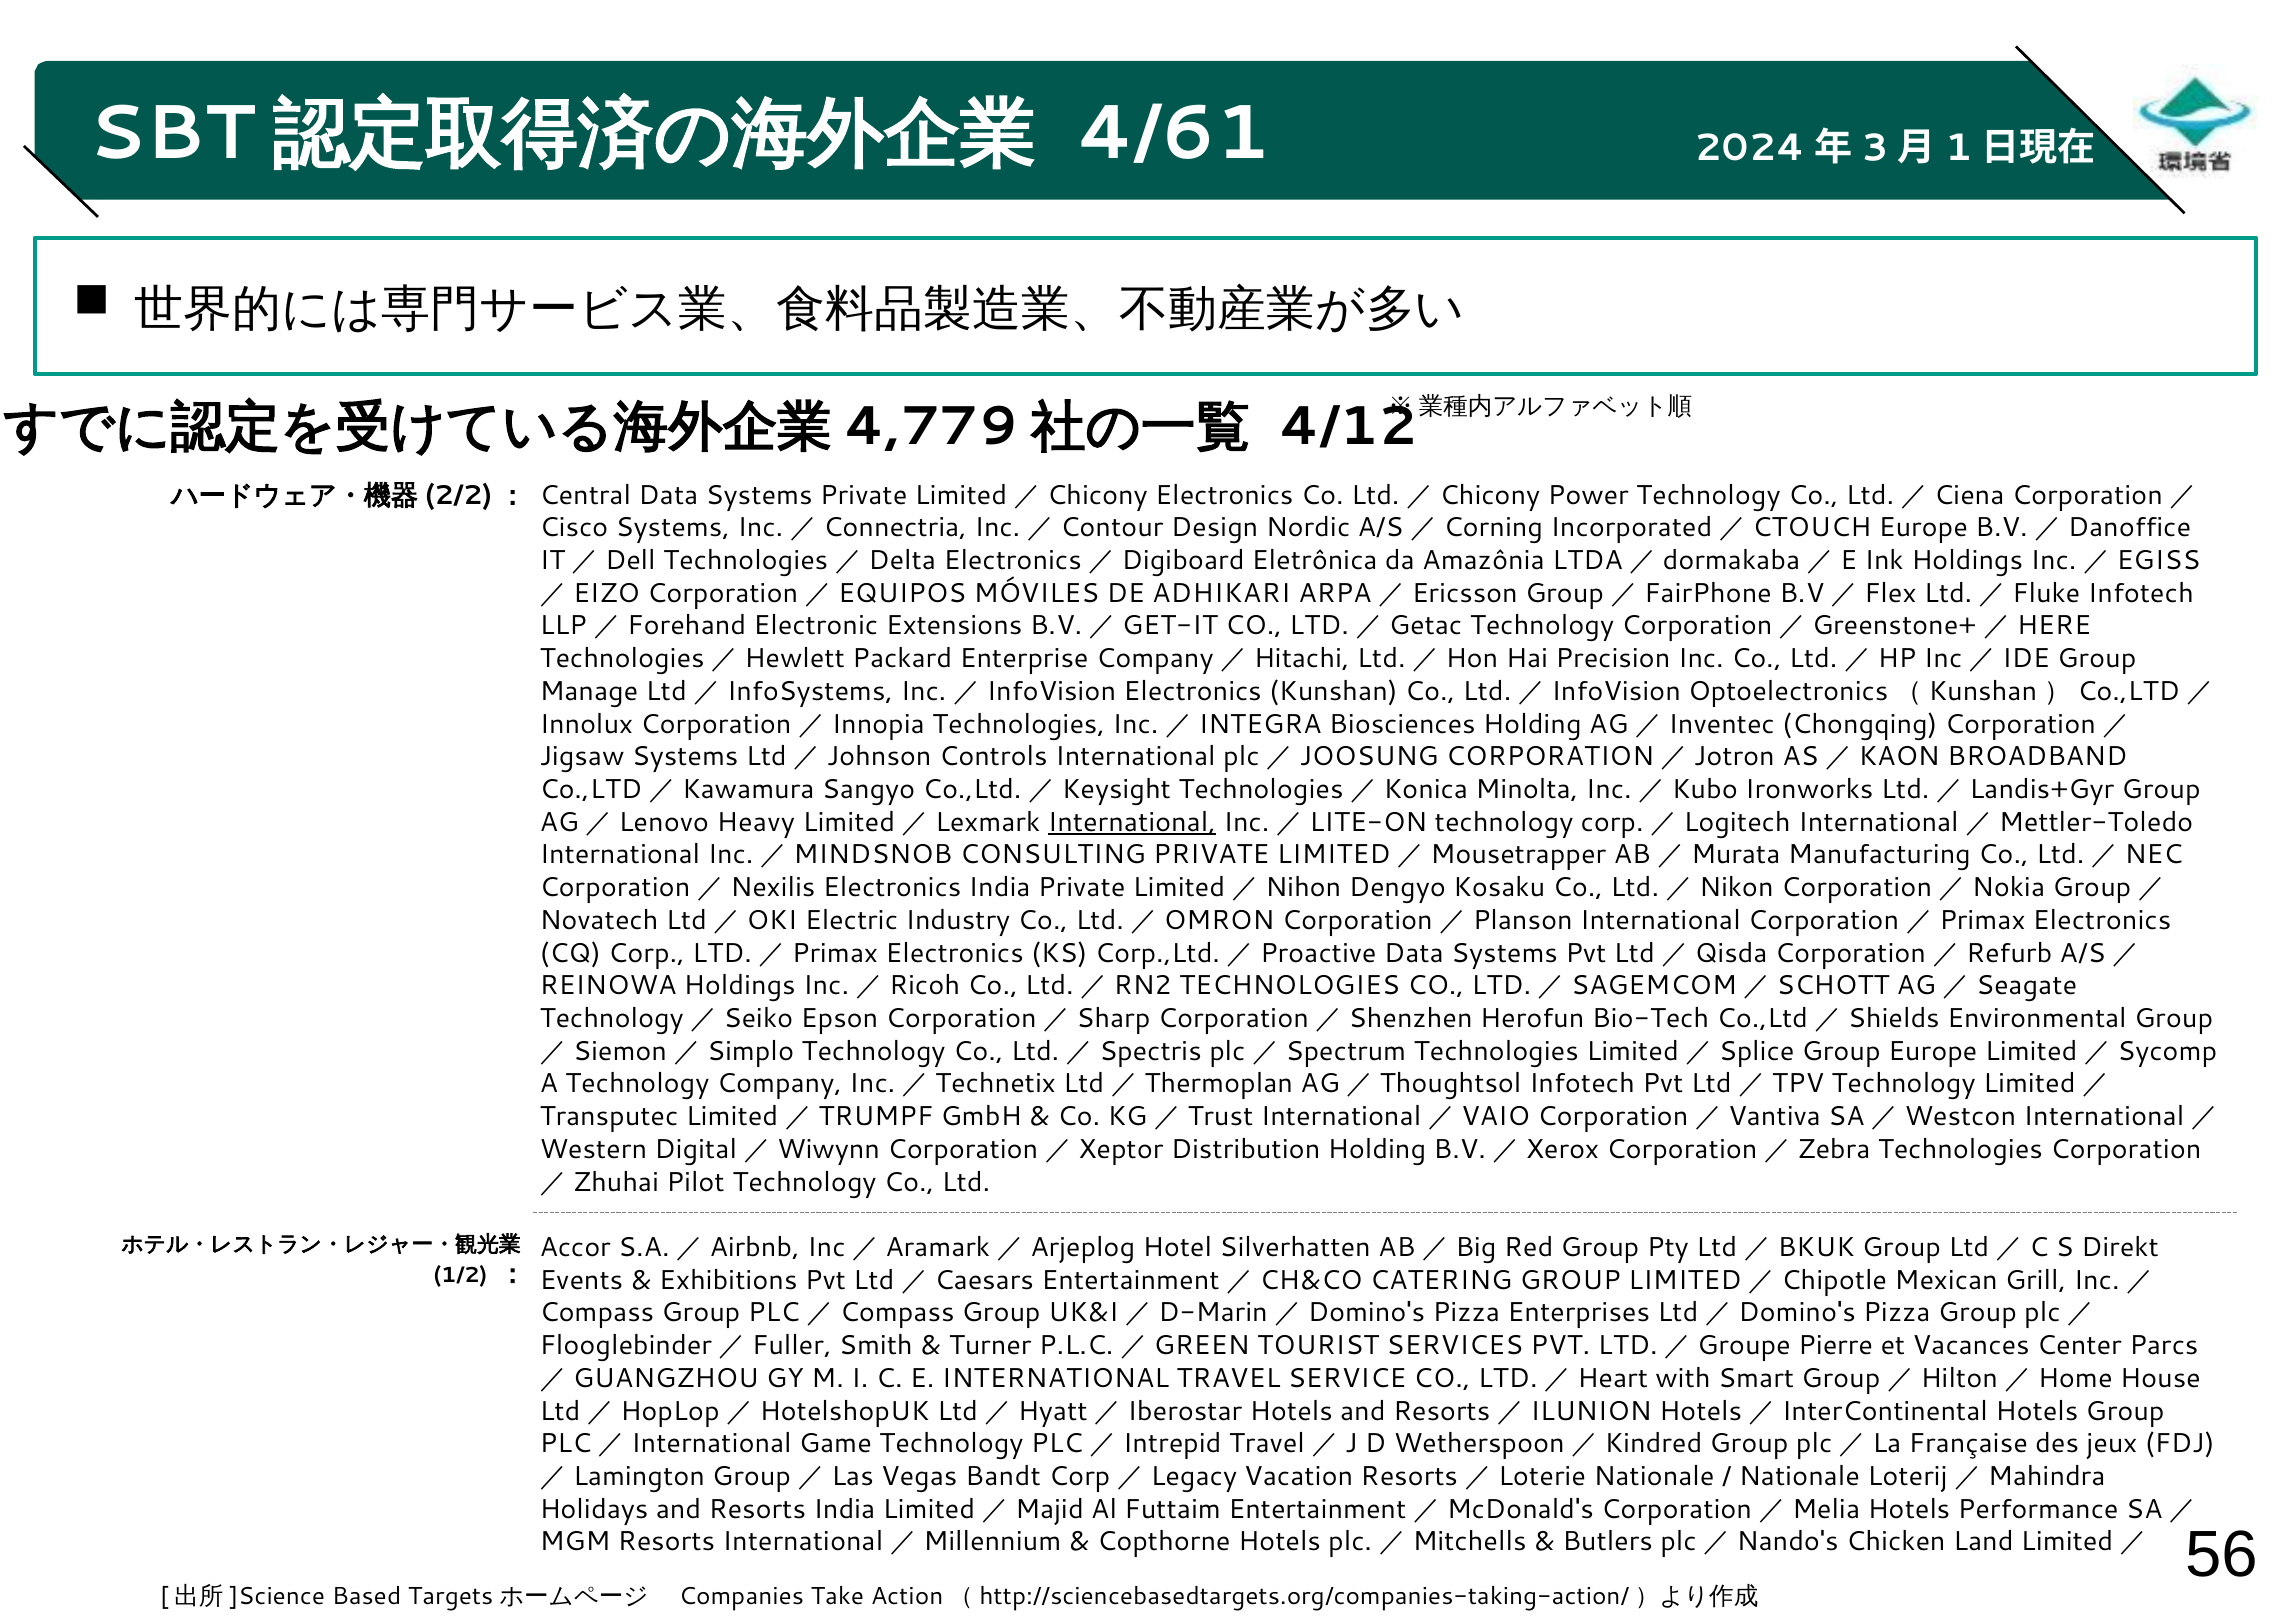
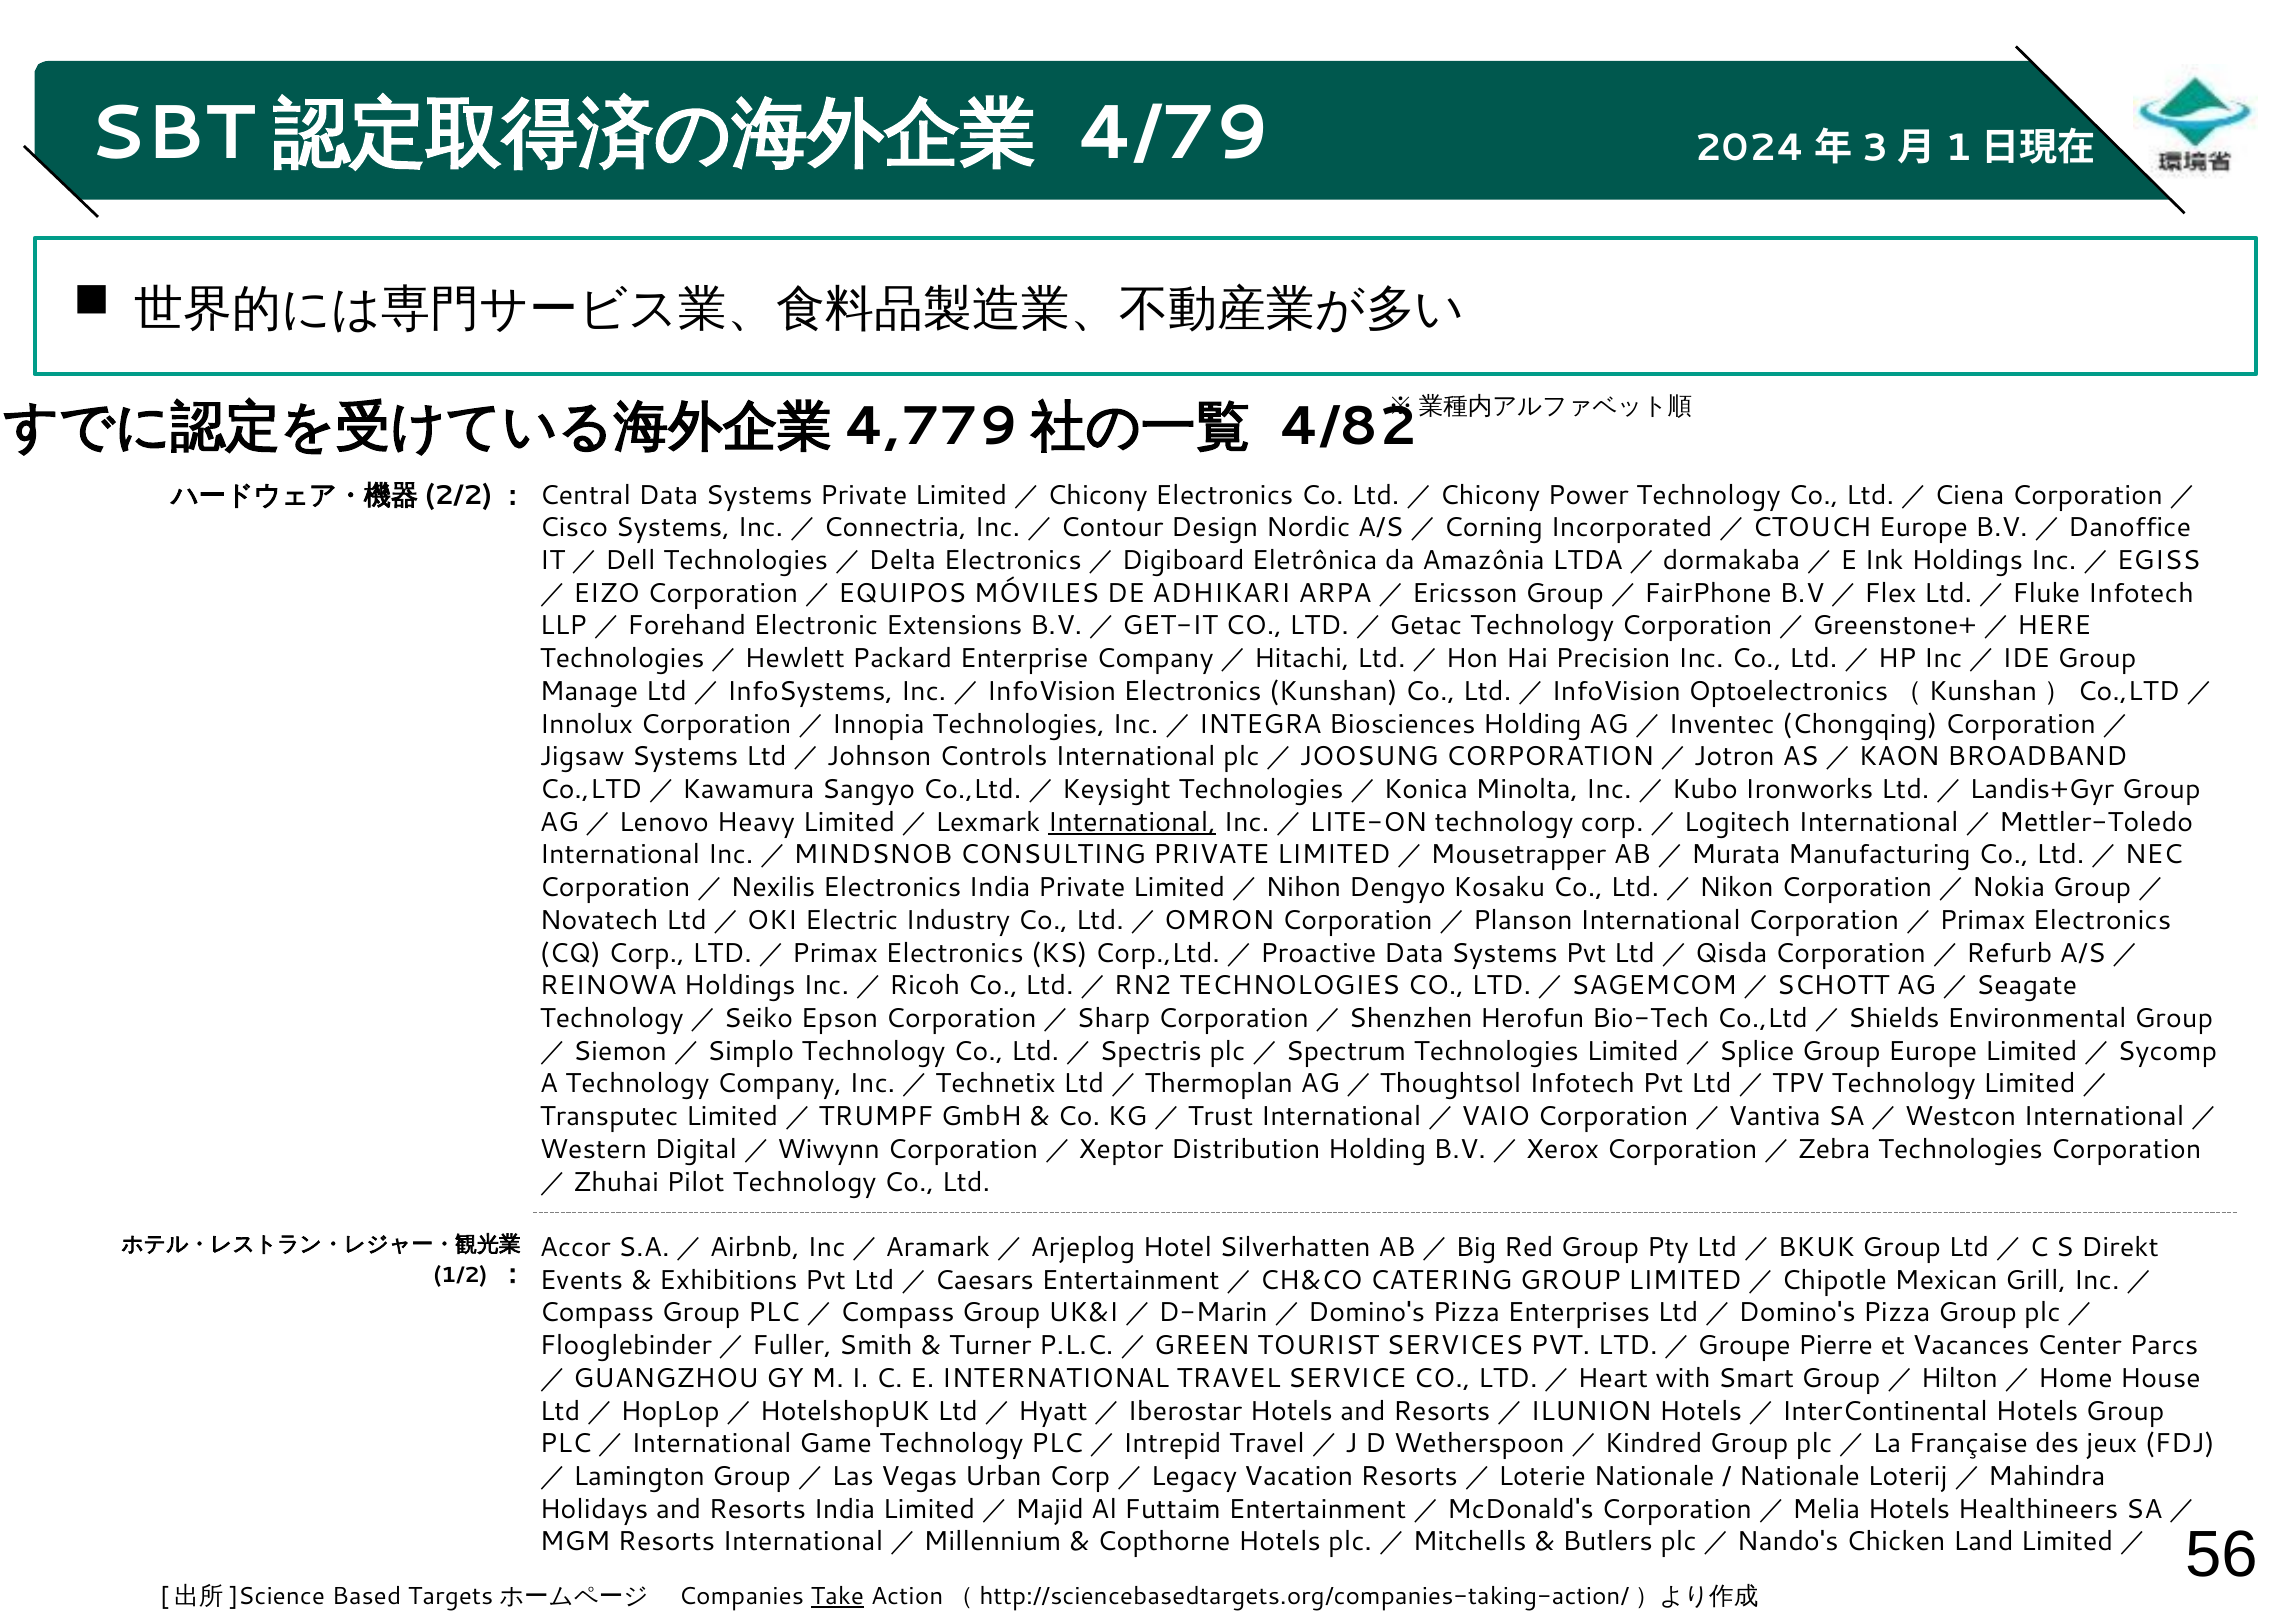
4/61: 4/61 -> 4/79
4/12: 4/12 -> 4/82
Bandt: Bandt -> Urban
Performance: Performance -> Healthineers
Take underline: none -> present
